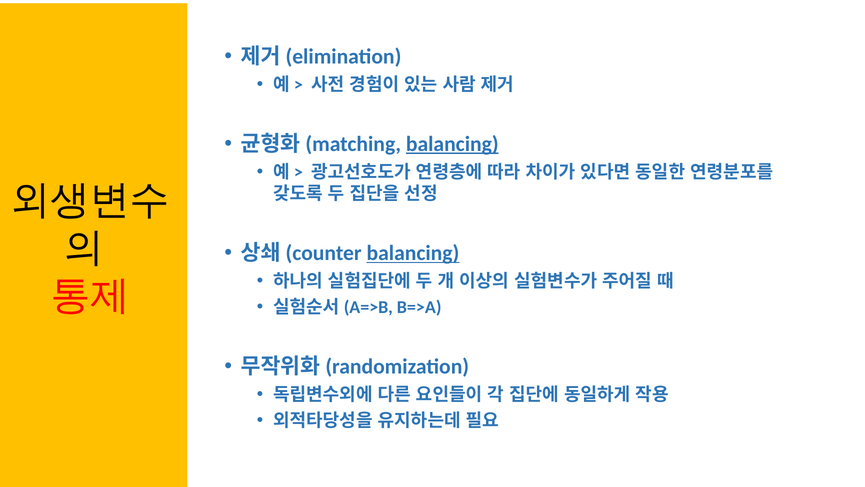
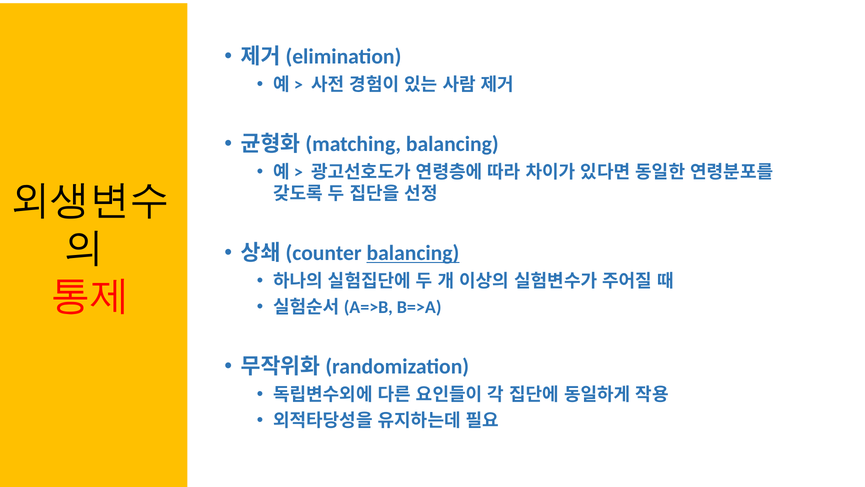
balancing at (452, 144) underline: present -> none
